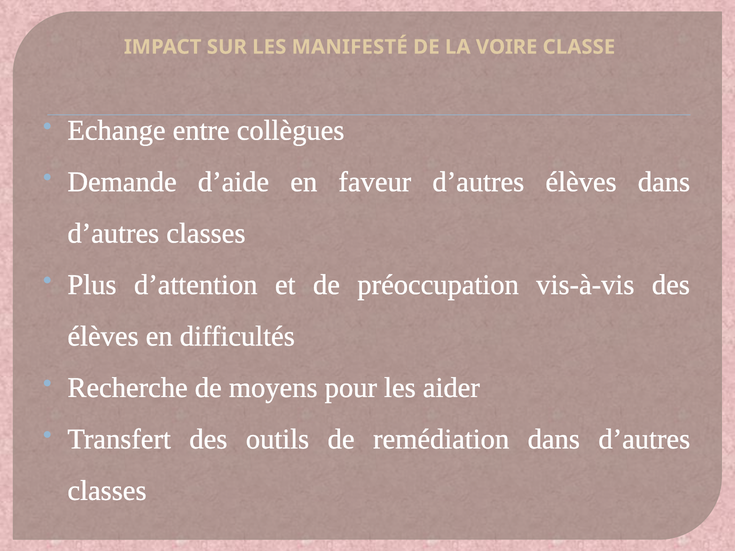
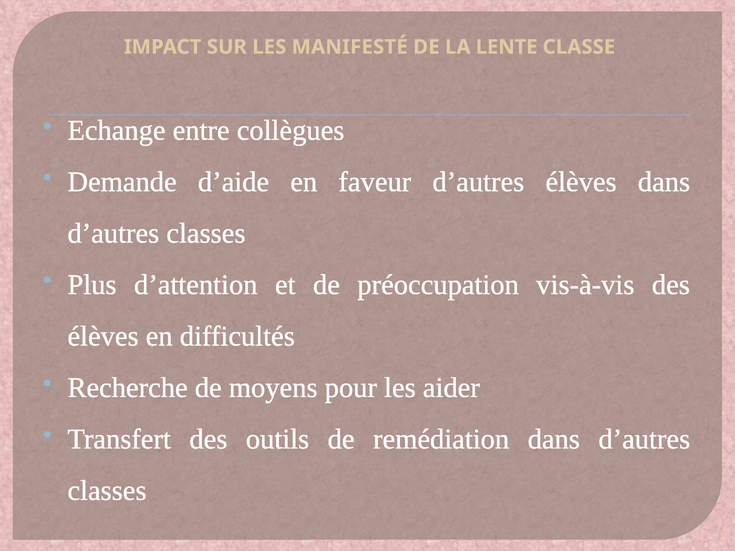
VOIRE: VOIRE -> LENTE
